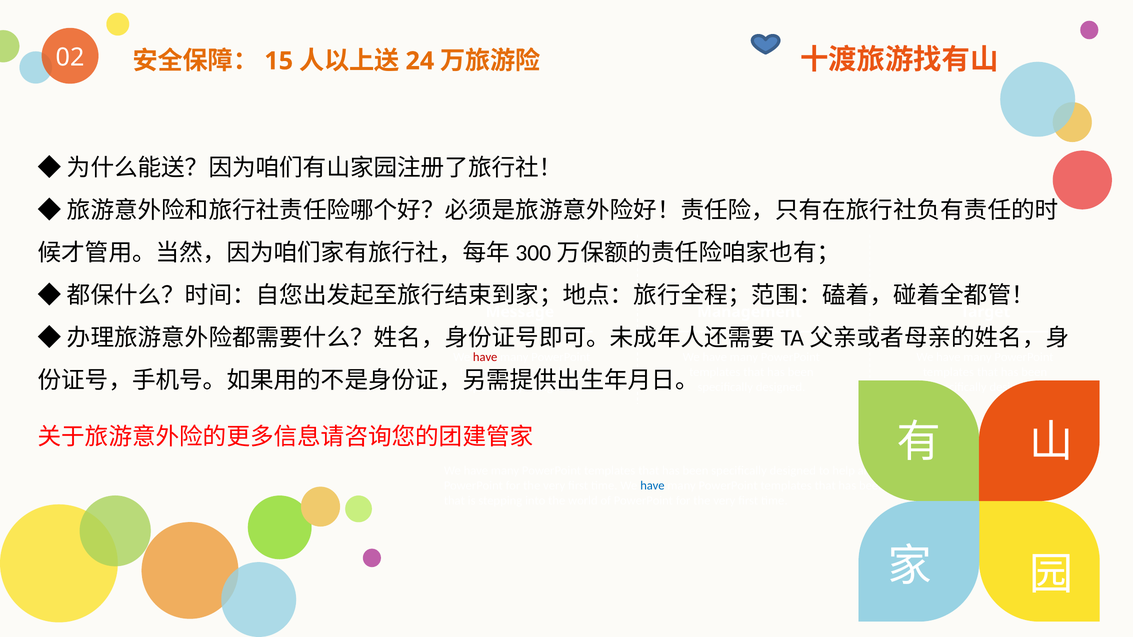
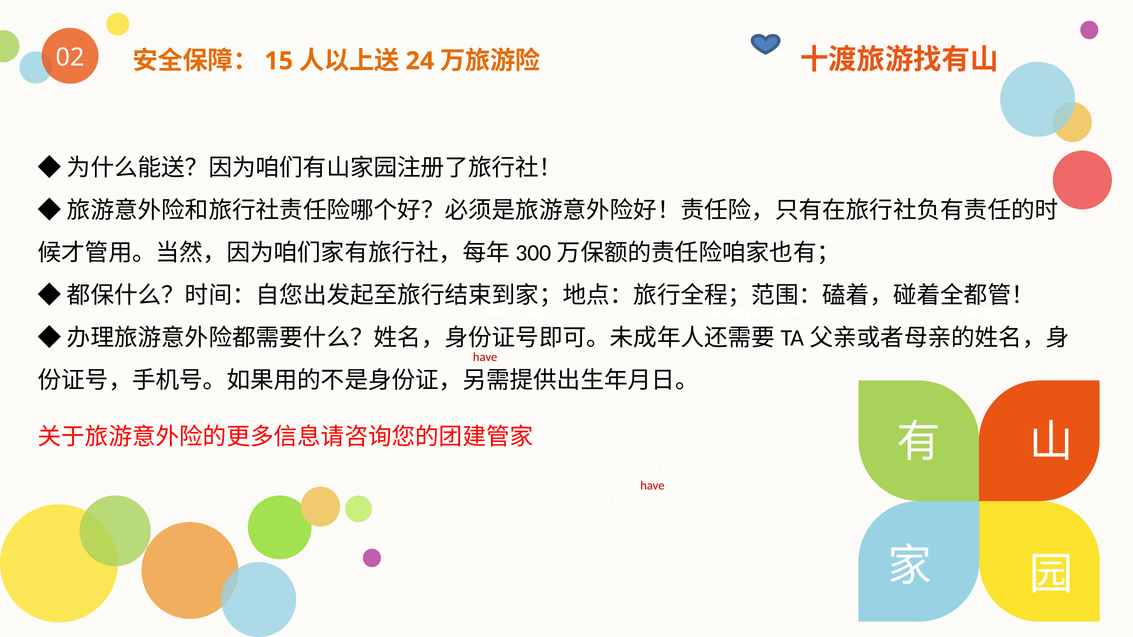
have at (652, 486) colour: blue -> red
